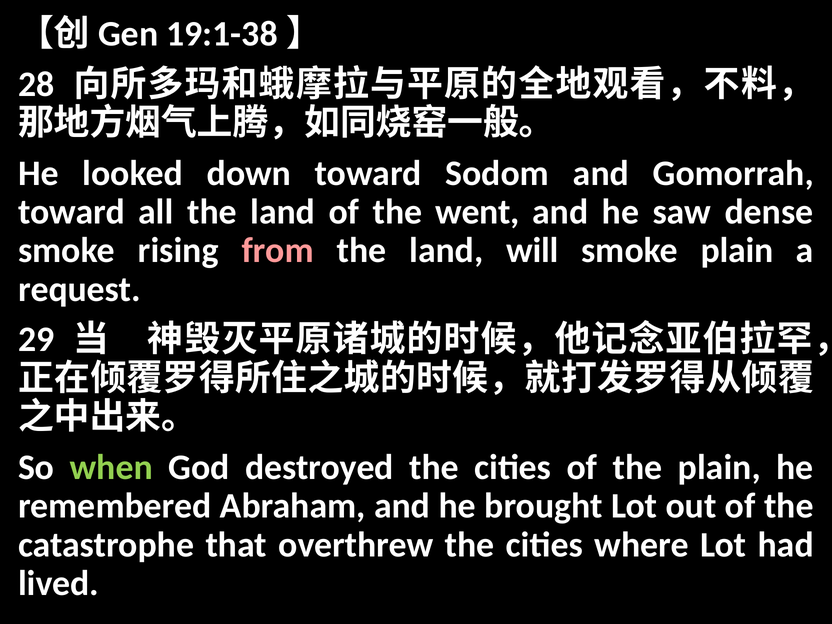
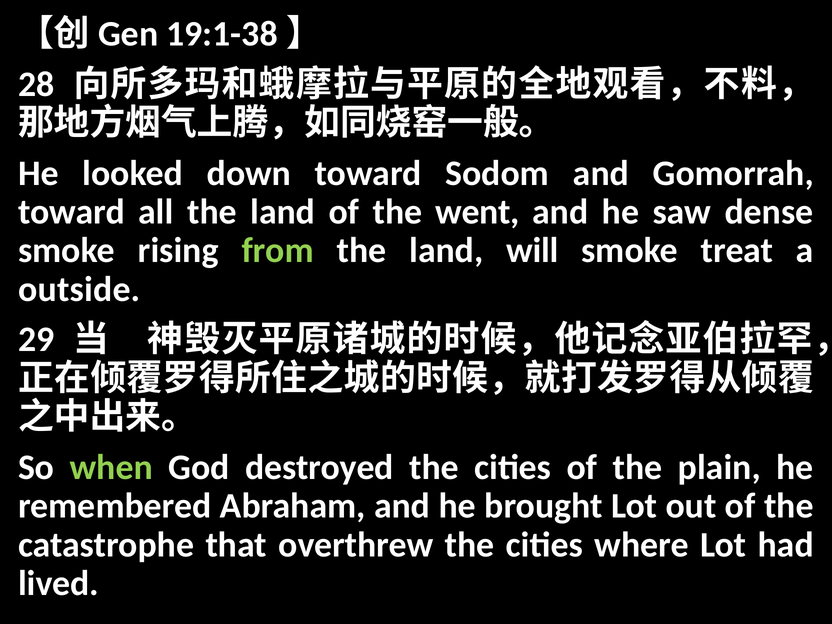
from colour: pink -> light green
smoke plain: plain -> treat
request: request -> outside
